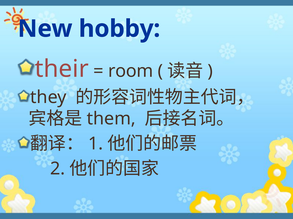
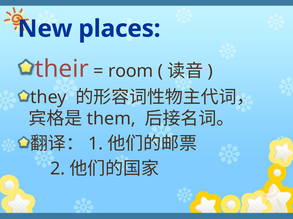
hobby: hobby -> places
